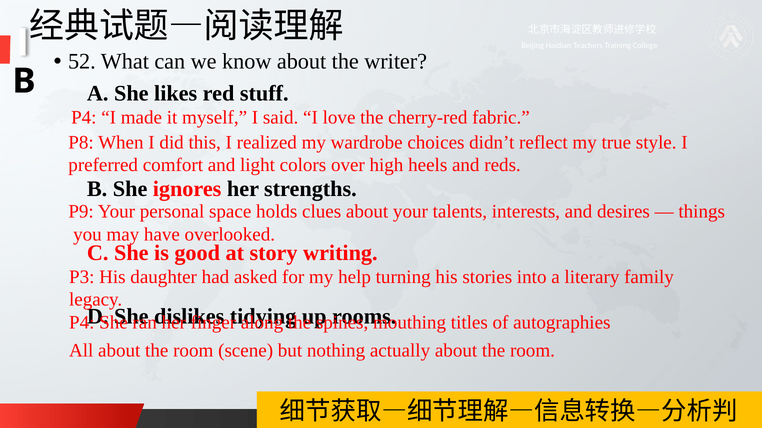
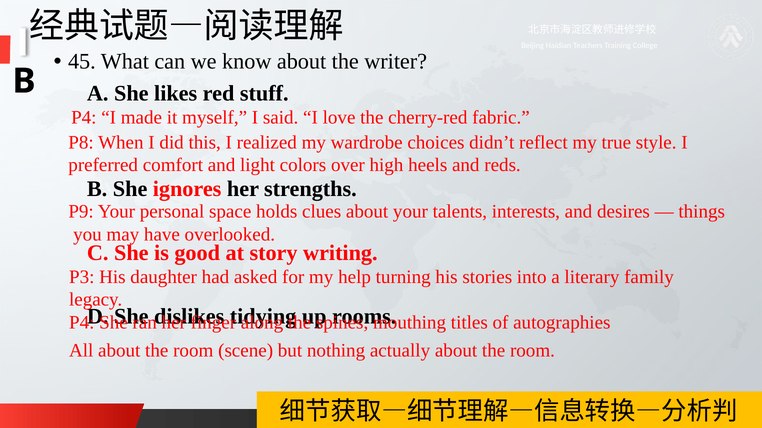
52: 52 -> 45
